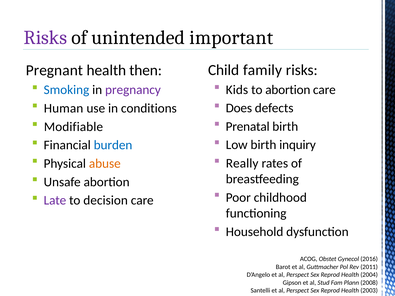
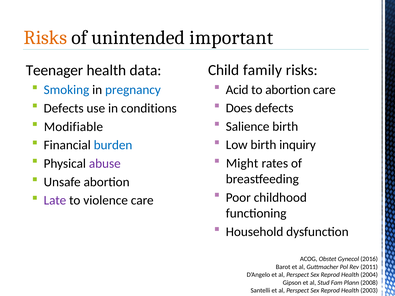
Risks at (45, 38) colour: purple -> orange
Pregnant: Pregnant -> Teenager
then: then -> data
Kids: Kids -> Acid
pregnancy colour: purple -> blue
Human at (64, 108): Human -> Defects
Prenatal: Prenatal -> Salience
Really: Really -> Might
abuse colour: orange -> purple
decision: decision -> violence
